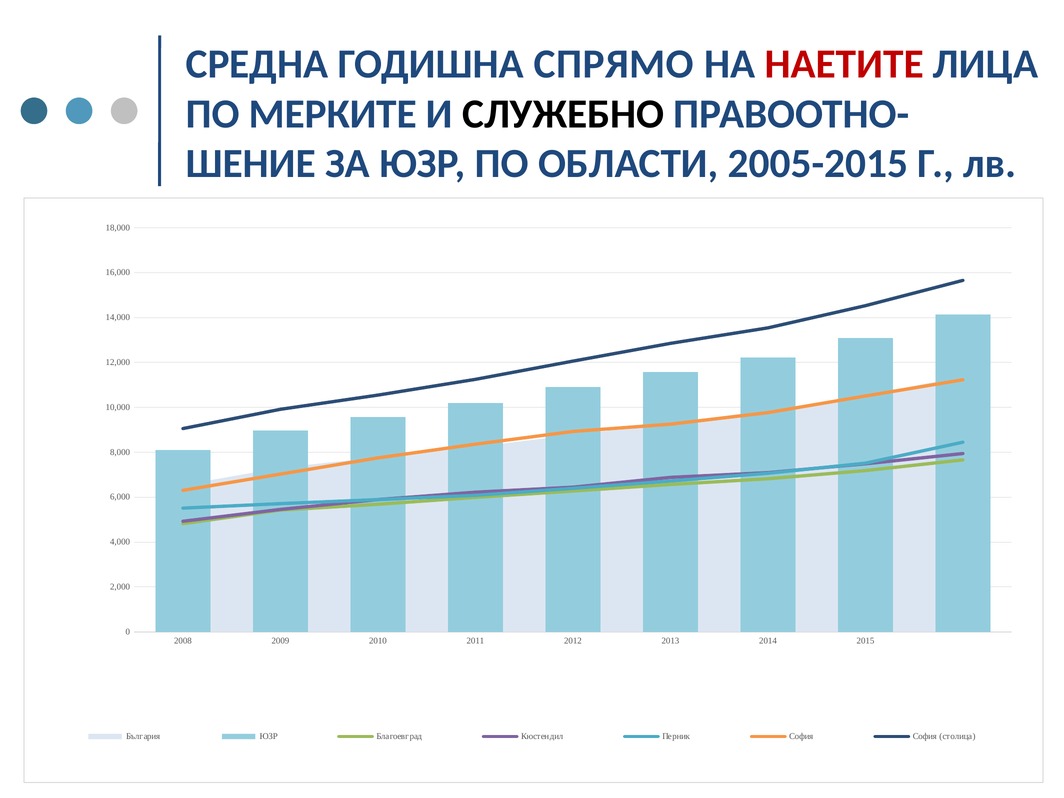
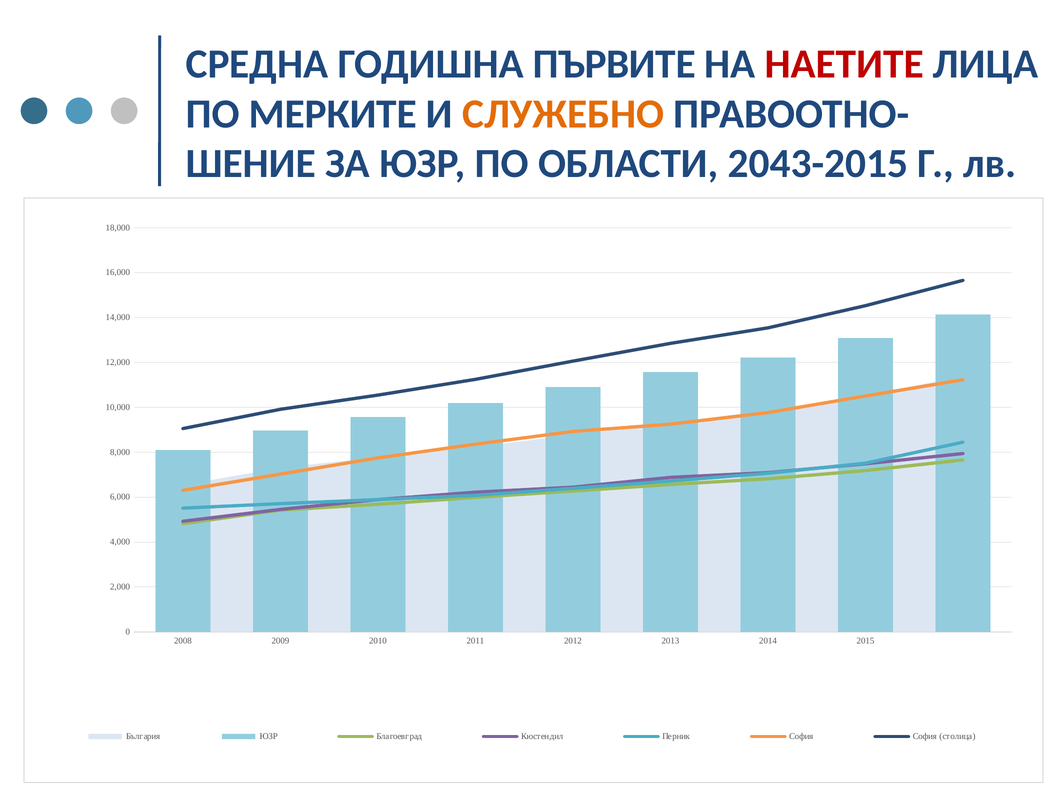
СПРЯМО: СПРЯМО -> ПЪРВИТЕ
СЛУЖЕБНО colour: black -> orange
2005-2015: 2005-2015 -> 2043-2015
